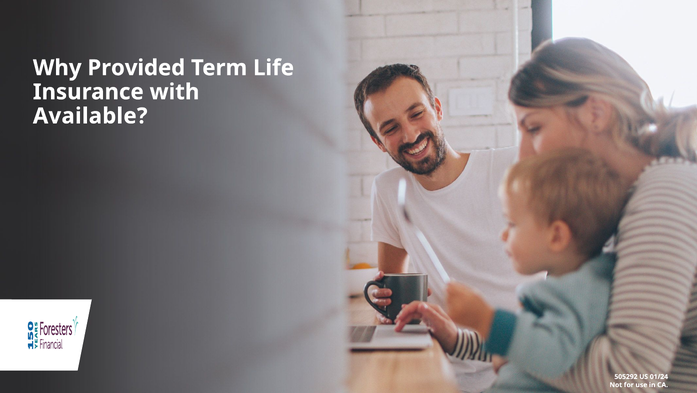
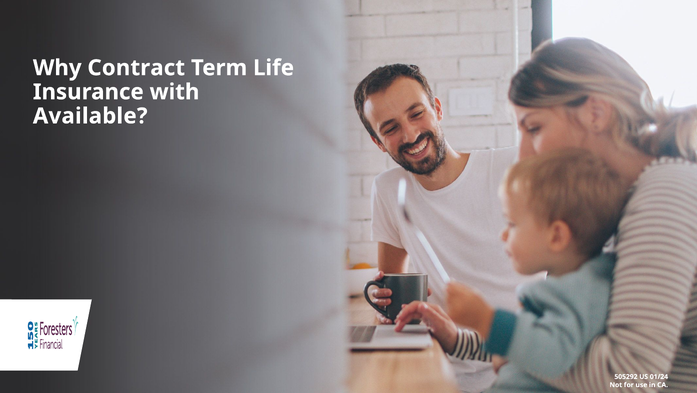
Provided: Provided -> Contract
